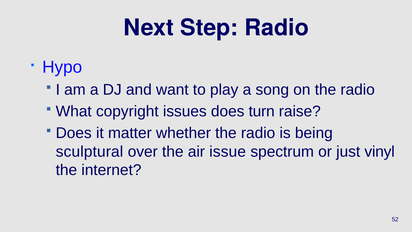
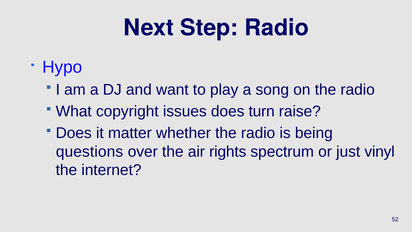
sculptural: sculptural -> questions
issue: issue -> rights
